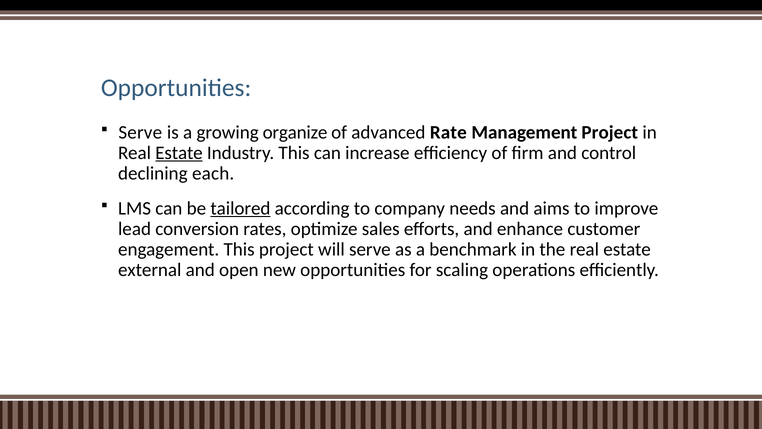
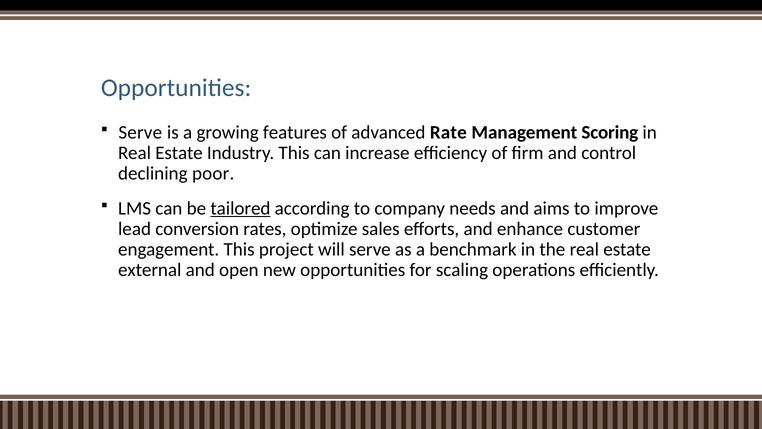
organize: organize -> features
Management Project: Project -> Scoring
Estate at (179, 153) underline: present -> none
each: each -> poor
